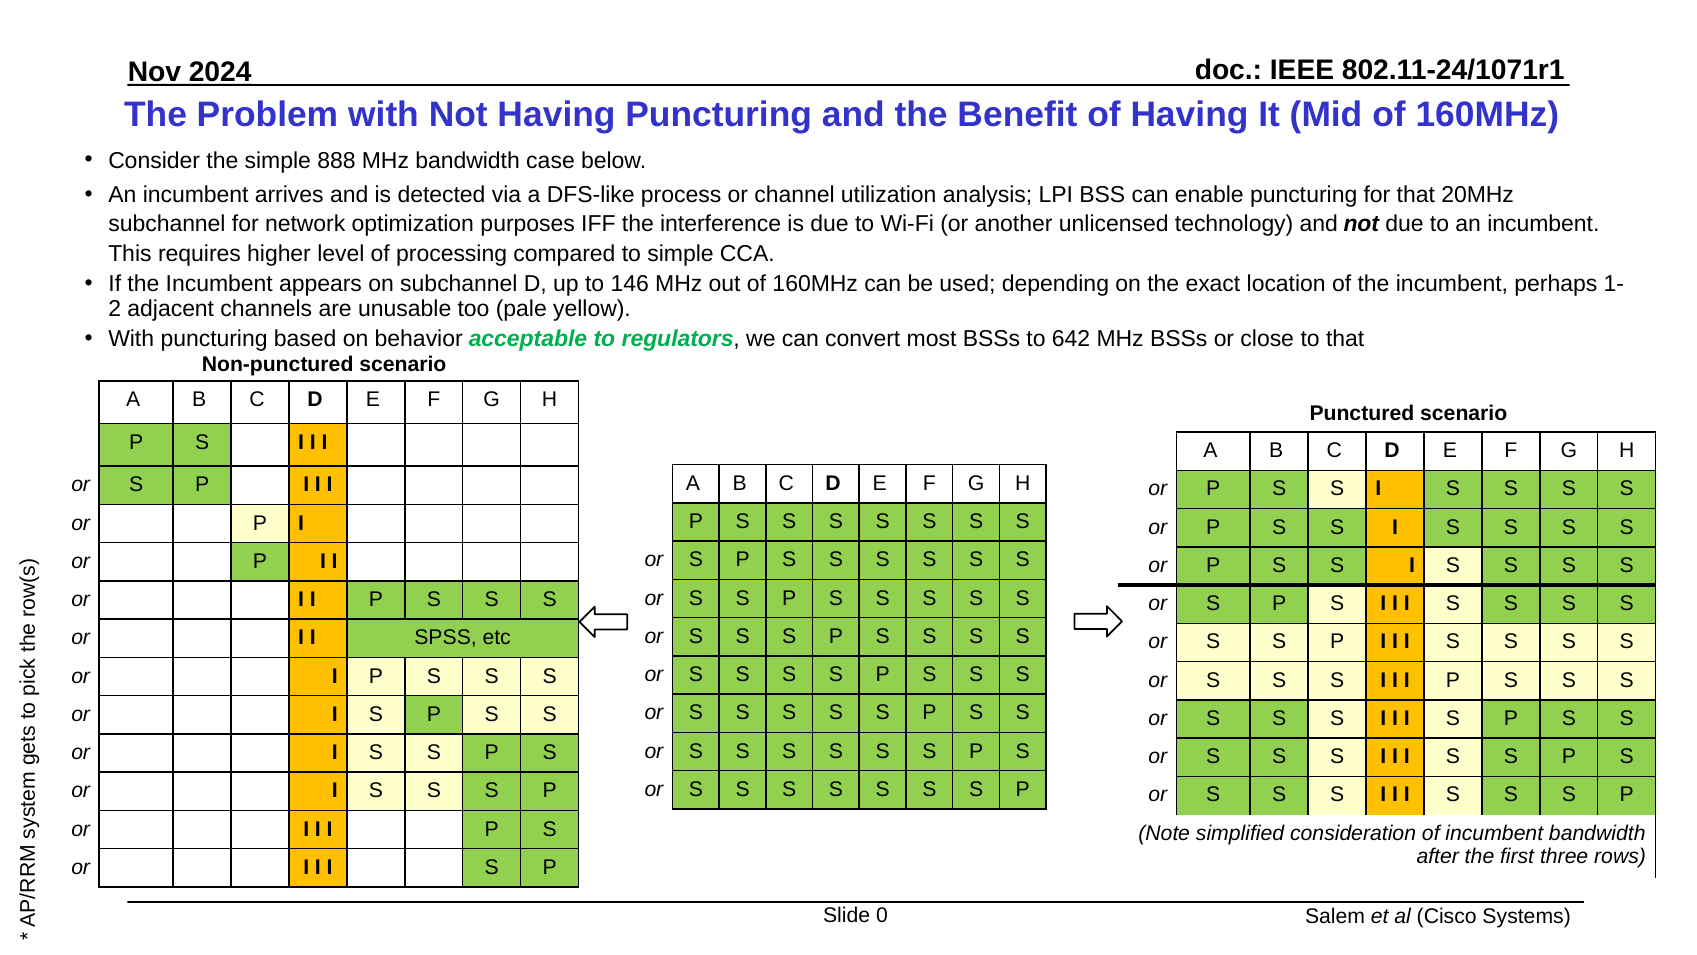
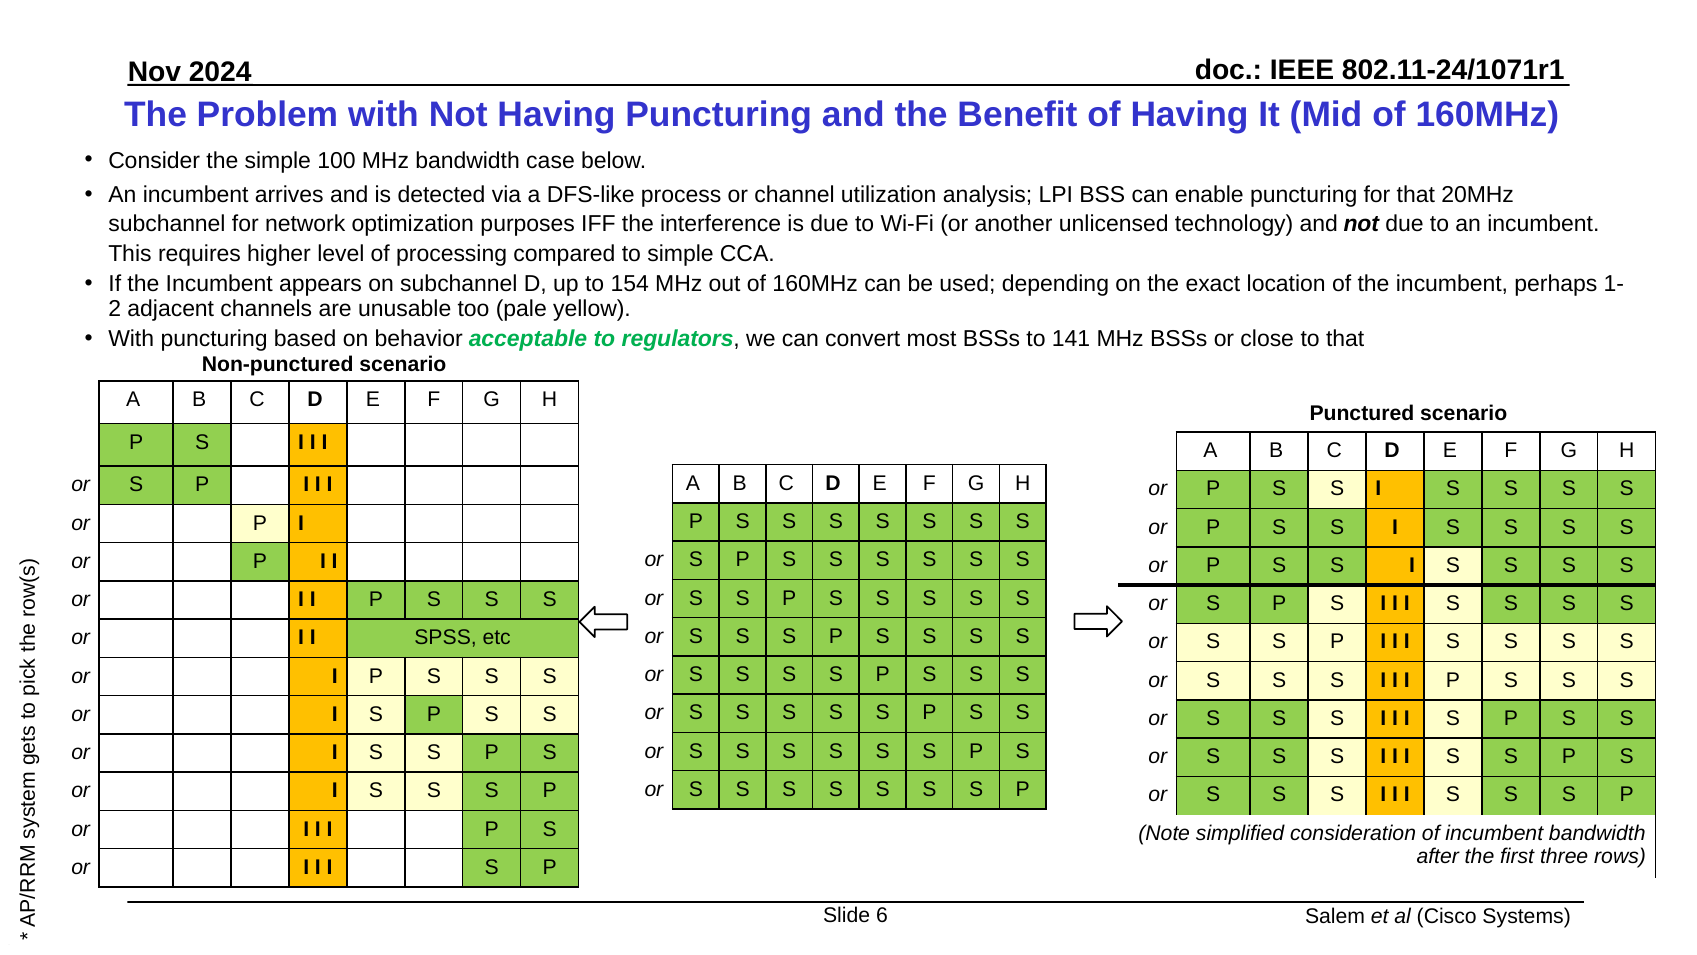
888: 888 -> 100
146: 146 -> 154
642: 642 -> 141
0: 0 -> 6
